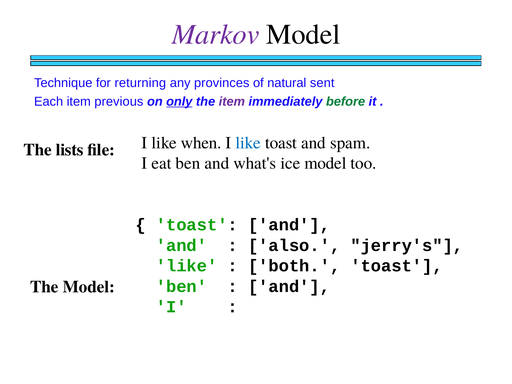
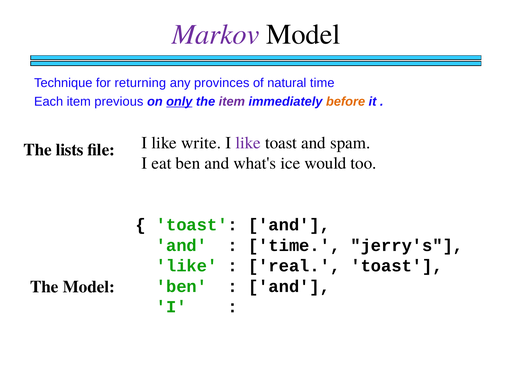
natural sent: sent -> time
before colour: green -> orange
when: when -> write
like at (248, 143) colour: blue -> purple
ice model: model -> would
also at (294, 245): also -> time
both: both -> real
